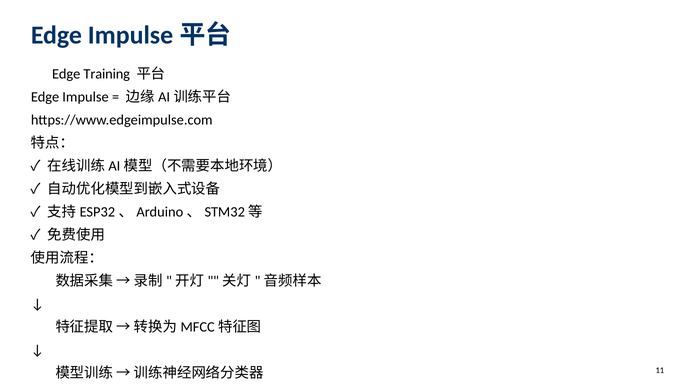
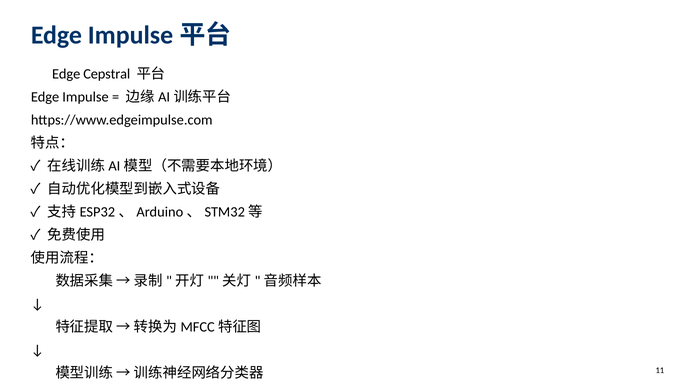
Training: Training -> Cepstral
